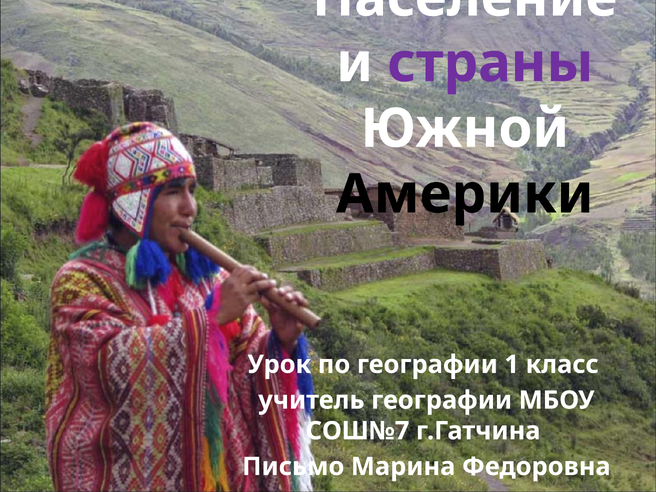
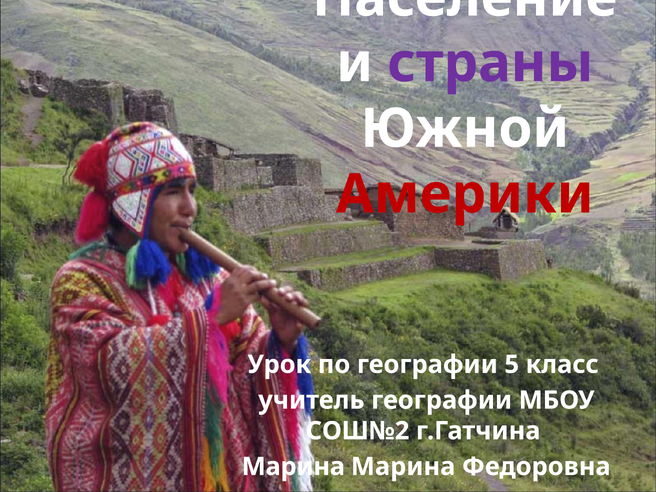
Америки colour: black -> red
1: 1 -> 5
СОШ№7: СОШ№7 -> СОШ№2
Письмо at (293, 467): Письмо -> Марина
